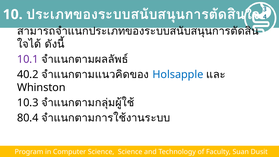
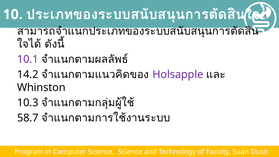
40.2: 40.2 -> 14.2
Holsapple colour: blue -> purple
80.4: 80.4 -> 58.7
